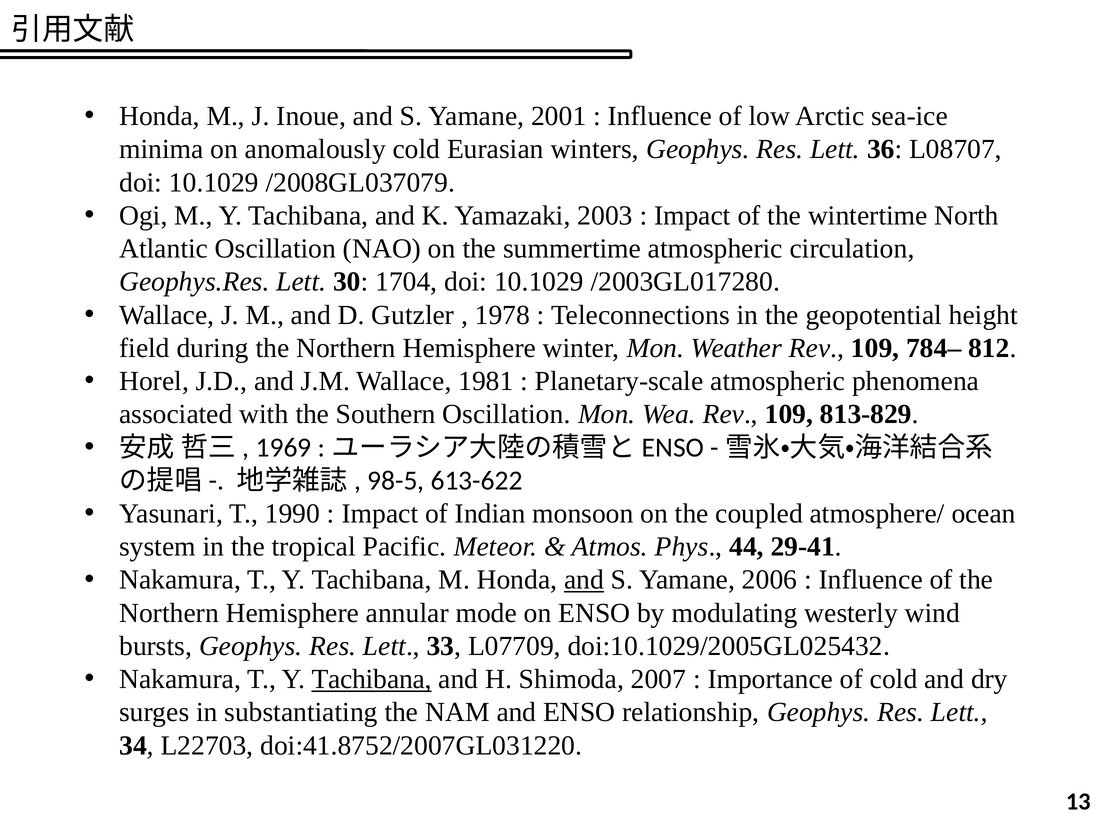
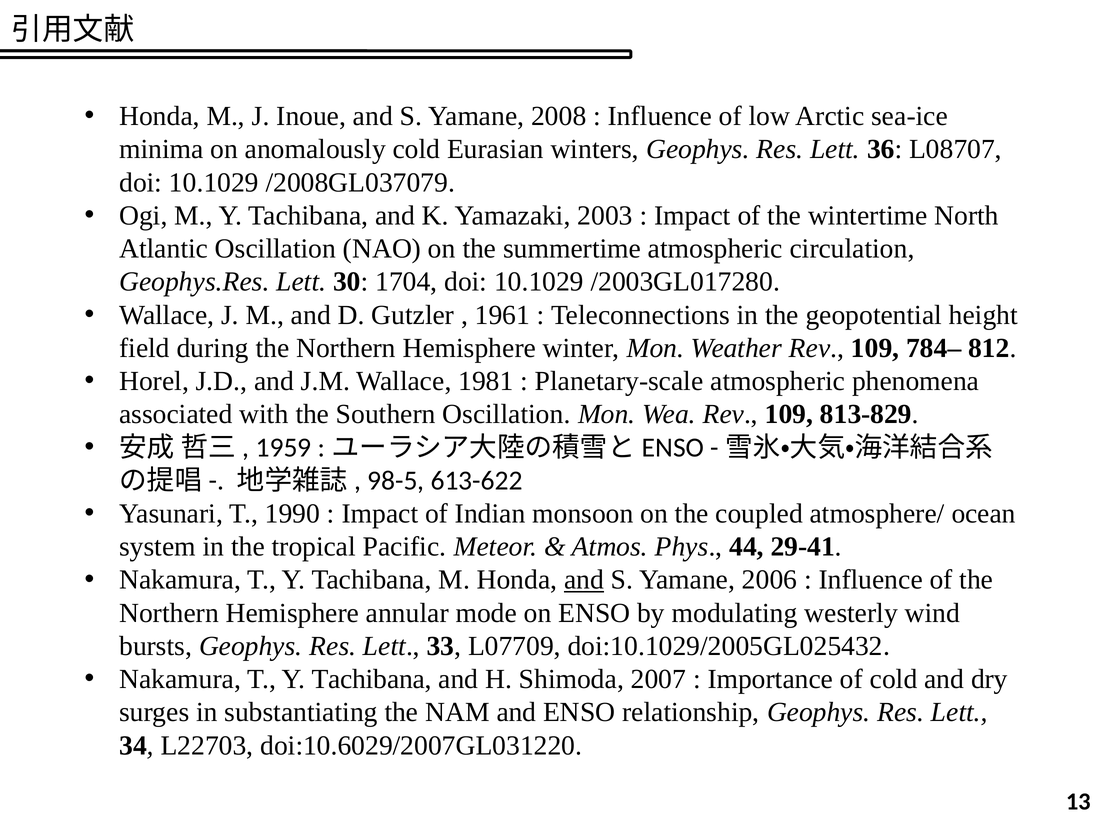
2001: 2001 -> 2008
1978: 1978 -> 1961
1969: 1969 -> 1959
Tachibana at (372, 680) underline: present -> none
doi:41.8752/2007GL031220: doi:41.8752/2007GL031220 -> doi:10.6029/2007GL031220
